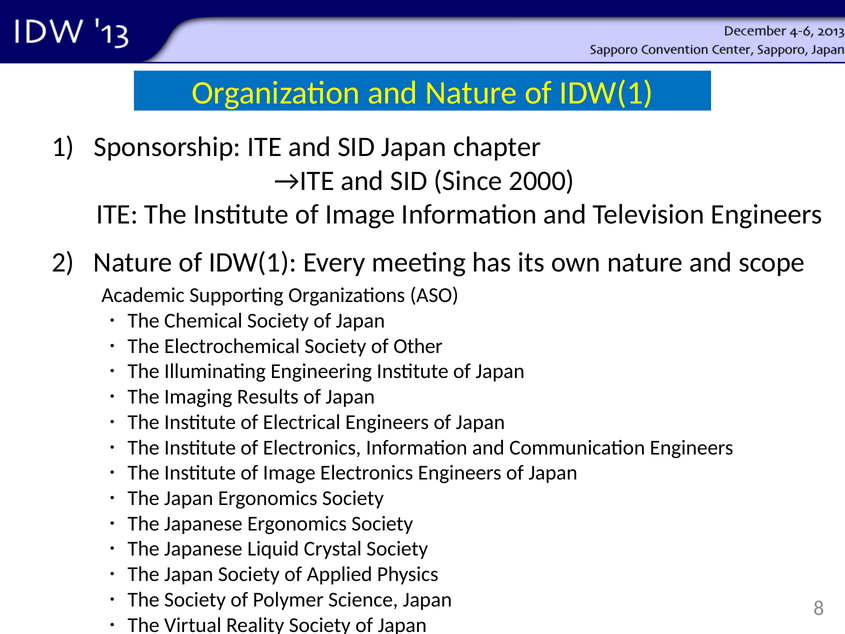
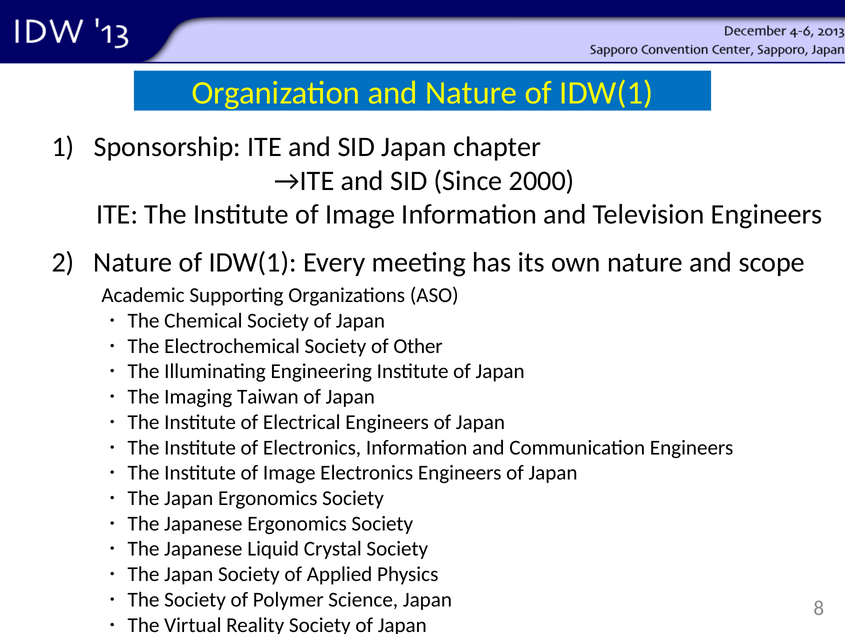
Results: Results -> Taiwan
